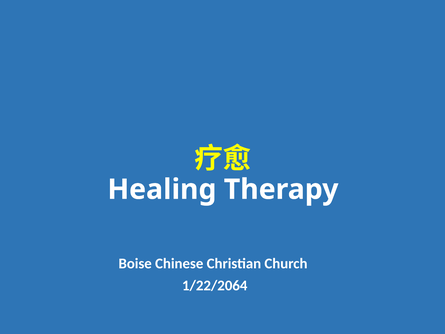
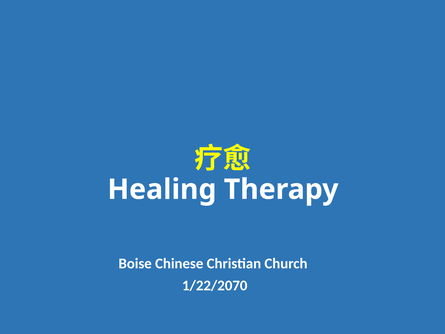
1/22/2064: 1/22/2064 -> 1/22/2070
